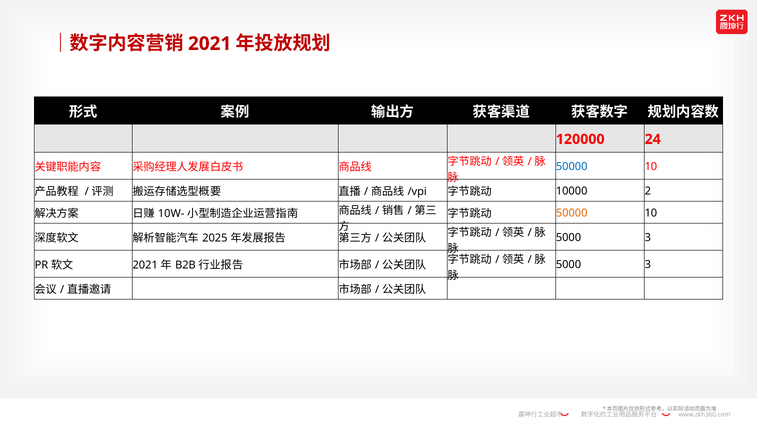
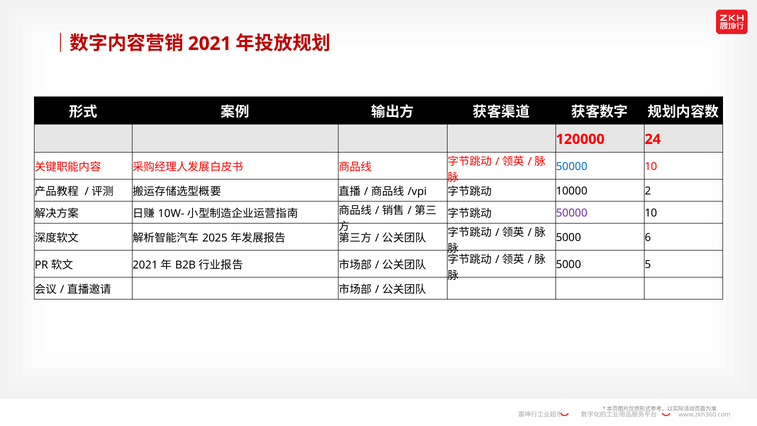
50000 at (572, 213) colour: orange -> purple
3 at (648, 237): 3 -> 6
3 at (648, 264): 3 -> 5
